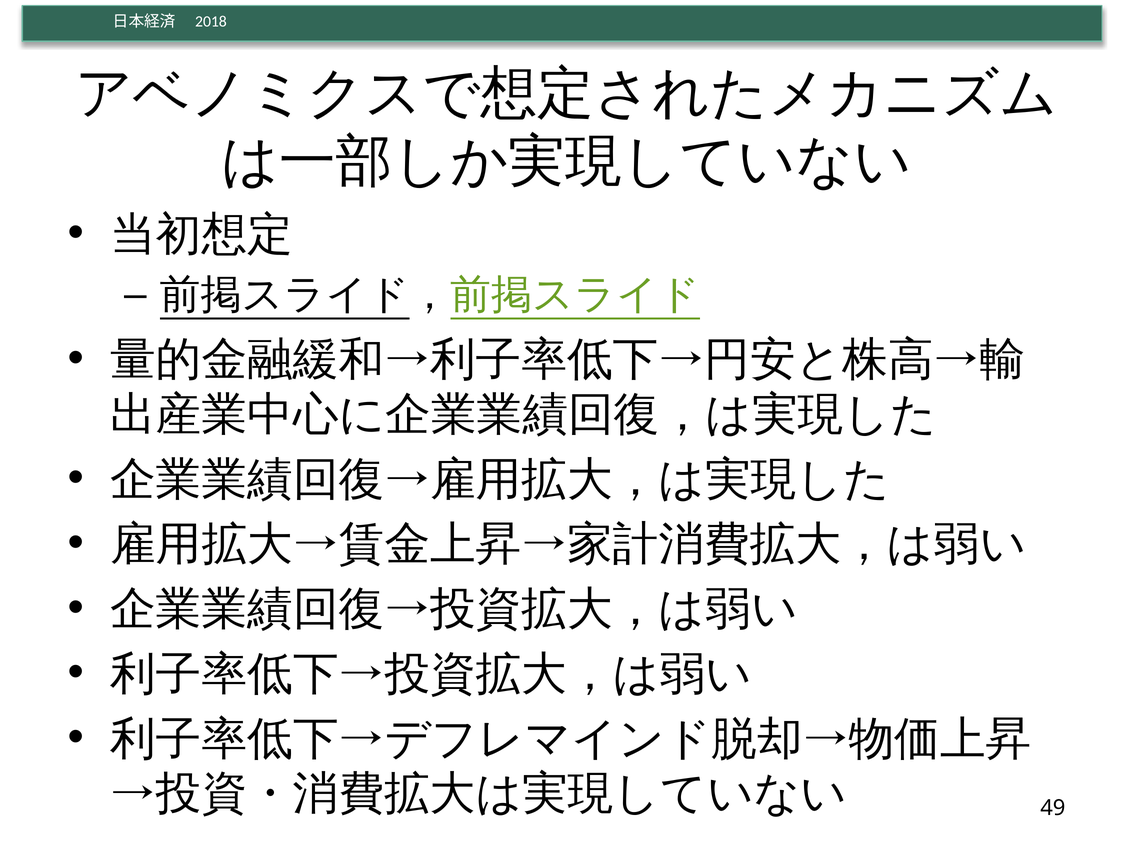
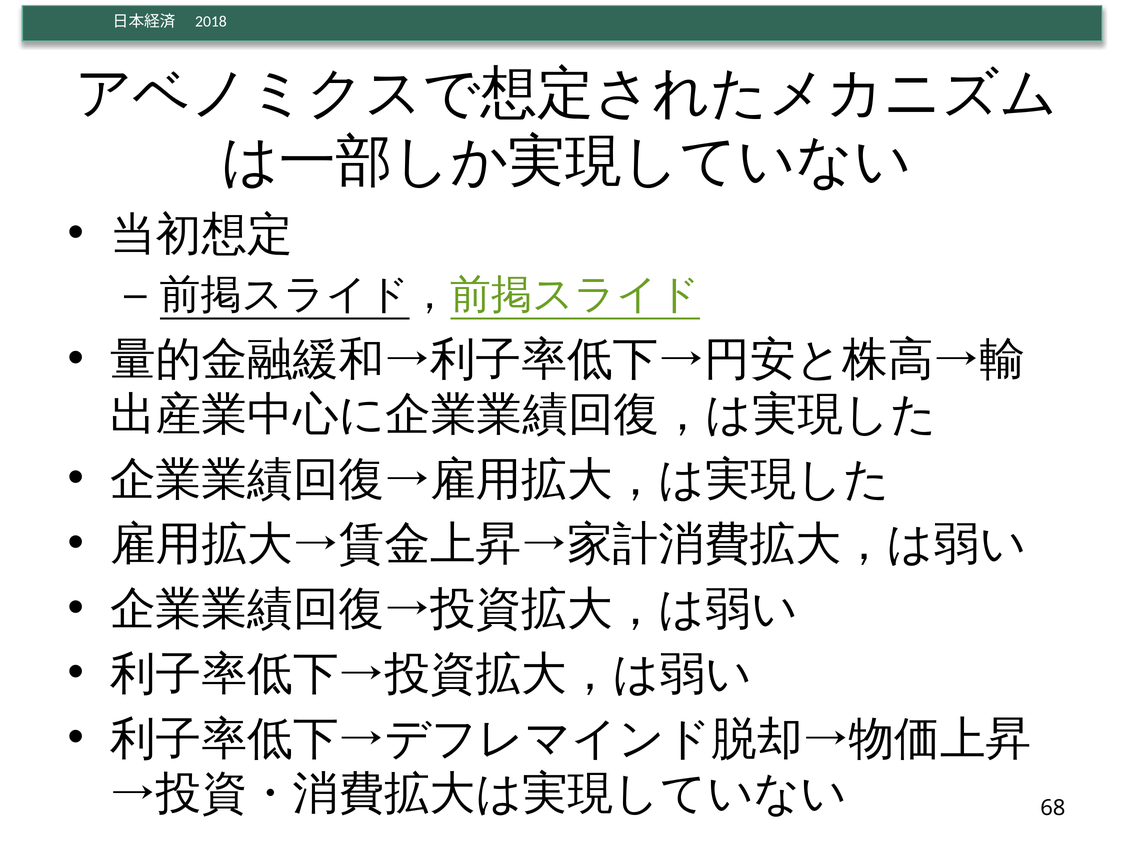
49: 49 -> 68
